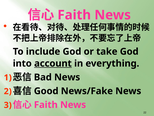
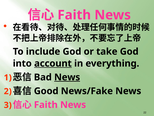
News at (67, 77) underline: none -> present
